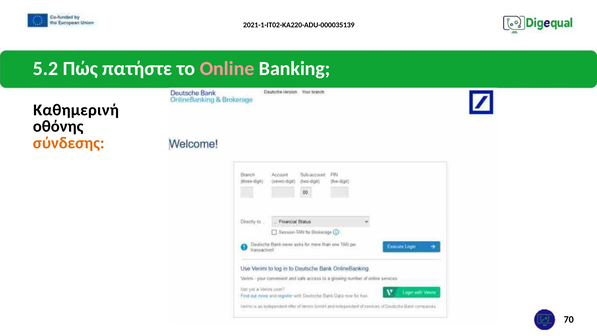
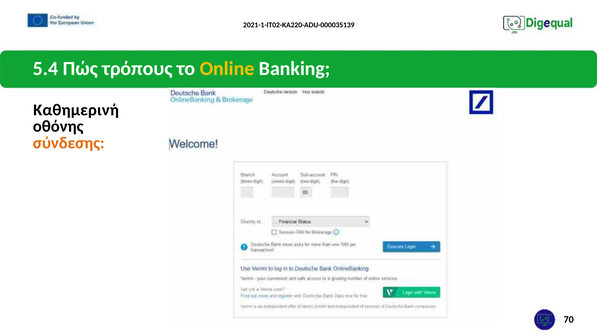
5.2: 5.2 -> 5.4
πατήστε: πατήστε -> τρόπους
Online colour: pink -> yellow
